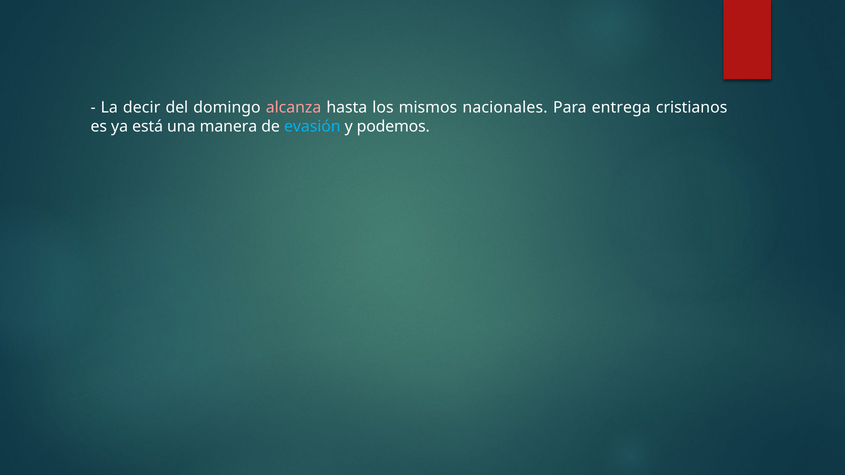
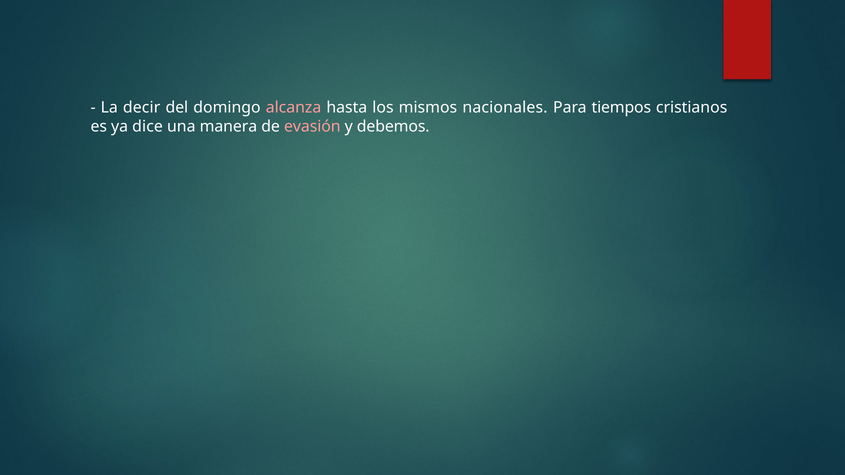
entrega: entrega -> tiempos
está: está -> dice
evasión colour: light blue -> pink
podemos: podemos -> debemos
